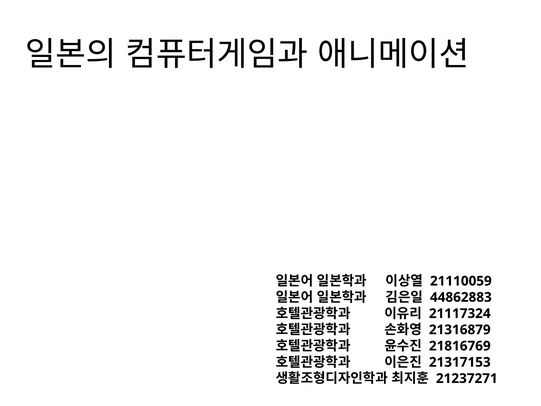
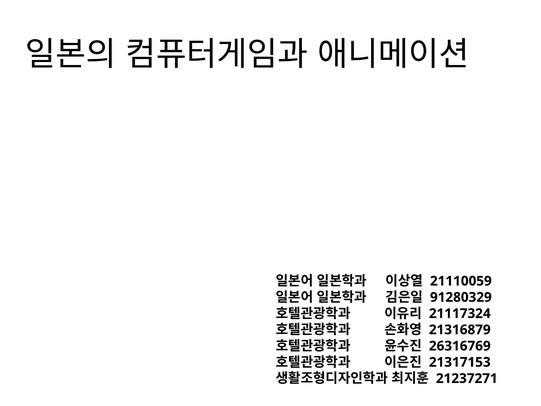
44862883: 44862883 -> 91280329
21816769: 21816769 -> 26316769
